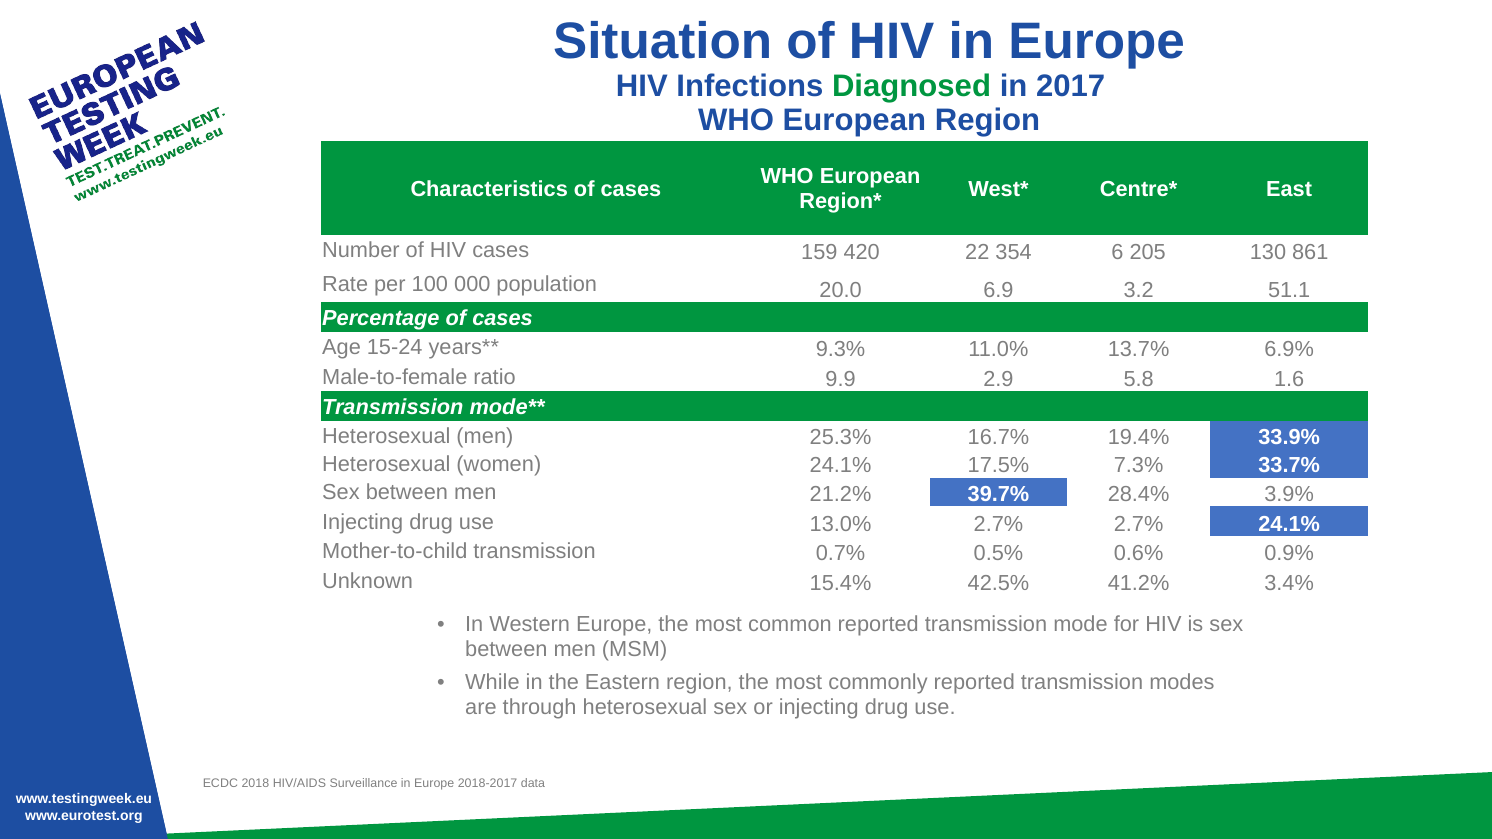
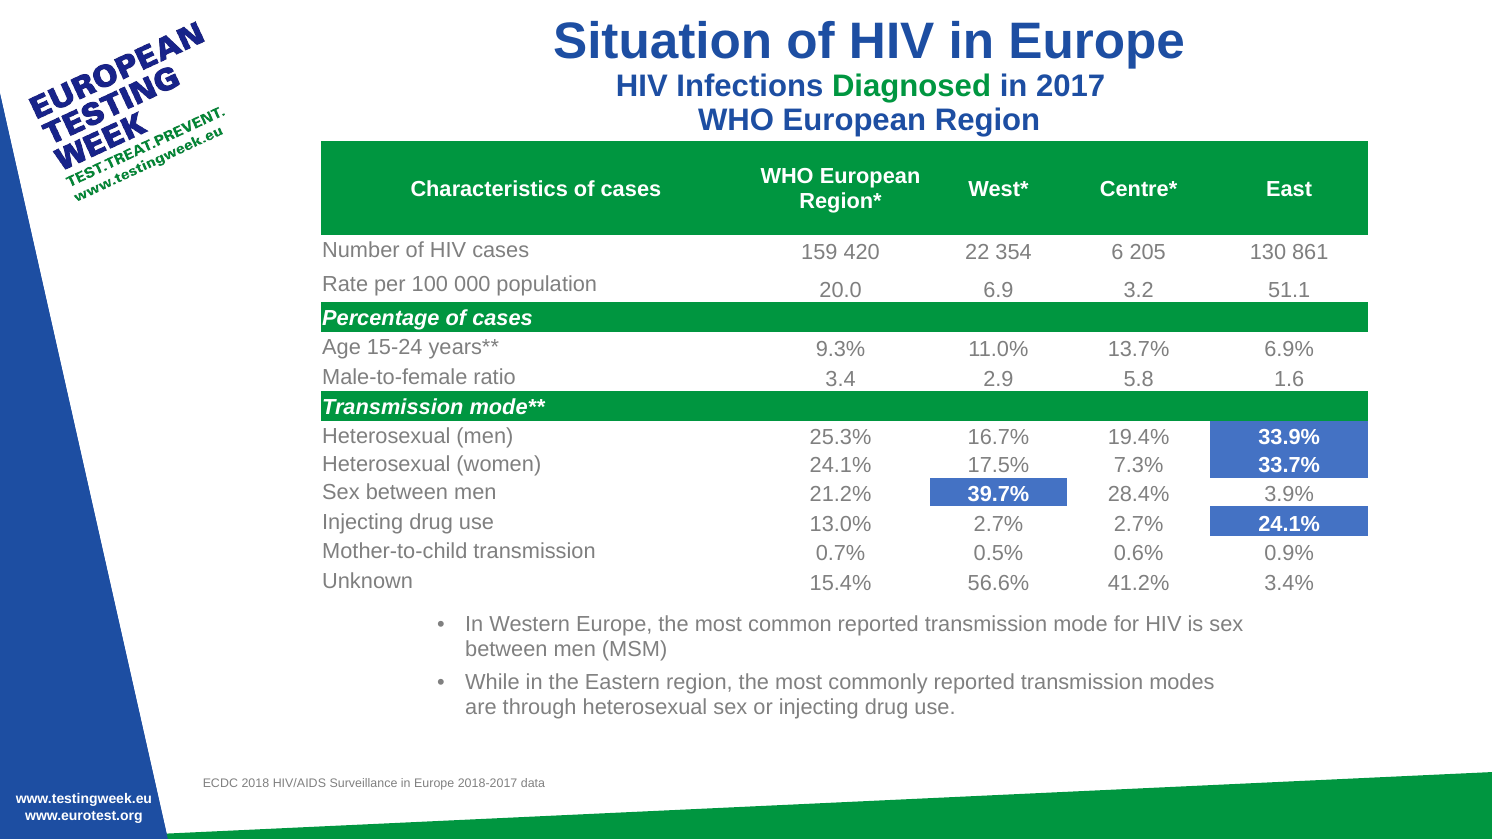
9.9: 9.9 -> 3.4
42.5%: 42.5% -> 56.6%
